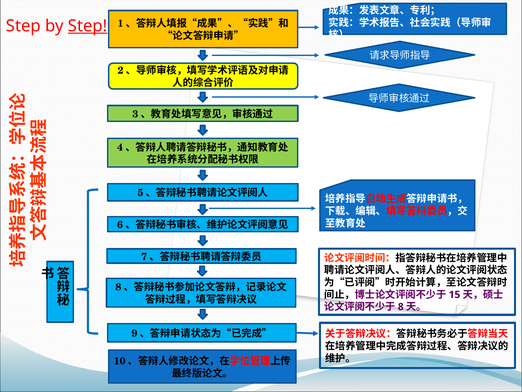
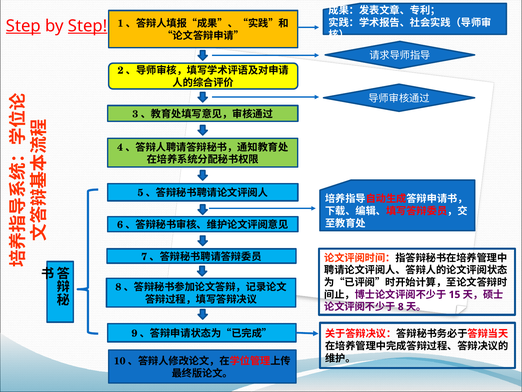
Step at (23, 26) underline: none -> present
